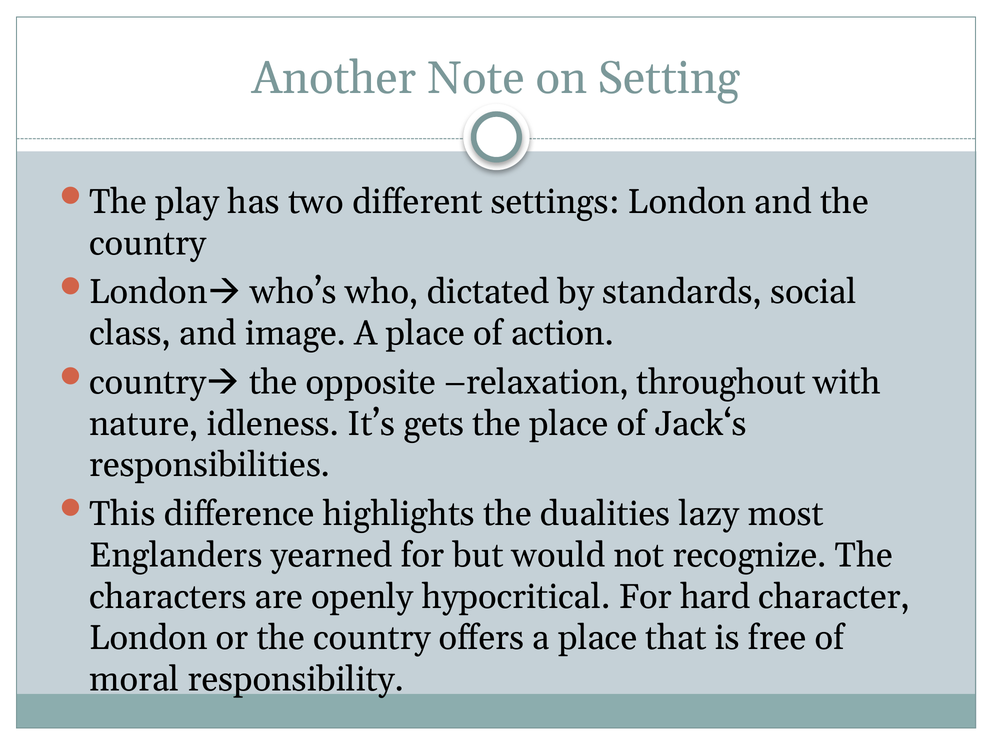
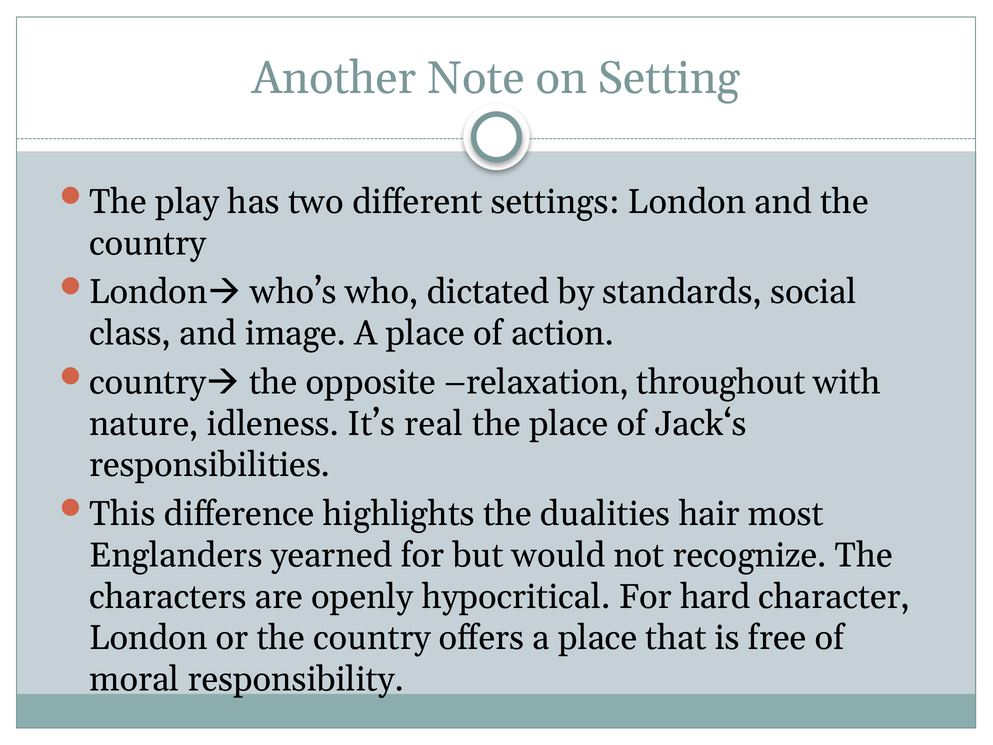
gets: gets -> real
lazy: lazy -> hair
